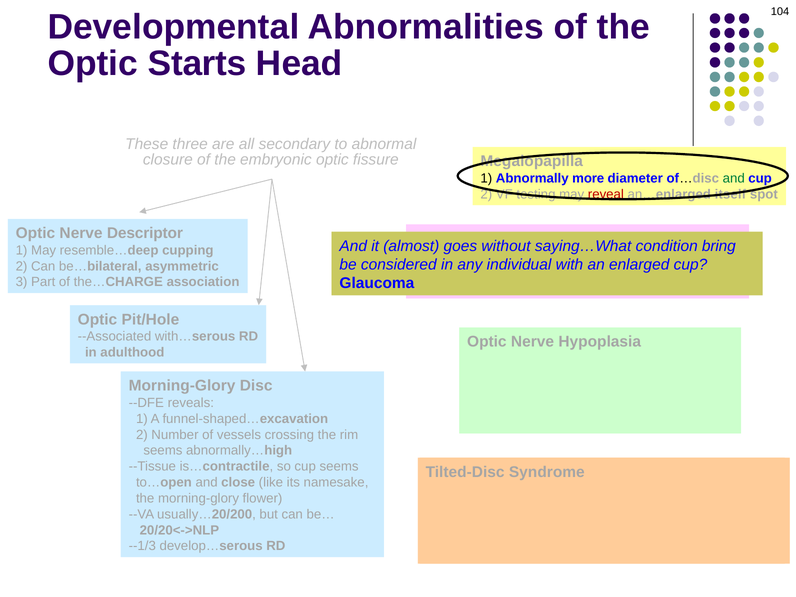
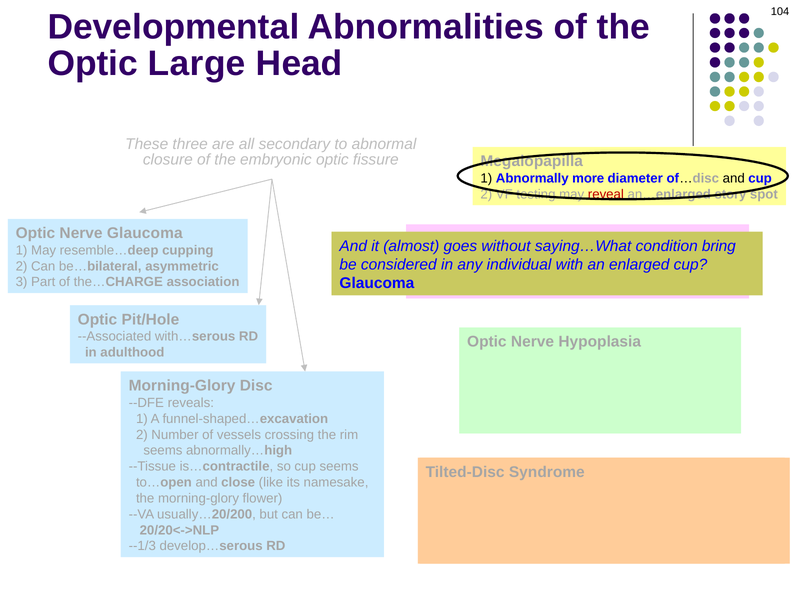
Optic Starts: Starts -> Large
and at (734, 178) colour: green -> black
itself: itself -> story
Nerve Descriptor: Descriptor -> Glaucoma
